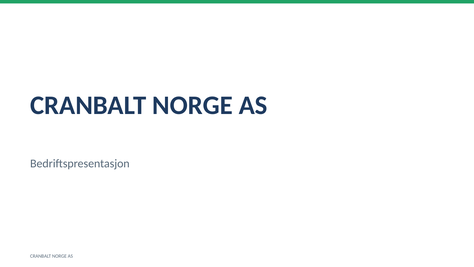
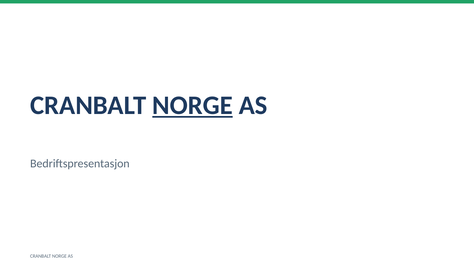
NORGE at (192, 105) underline: none -> present
